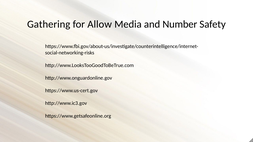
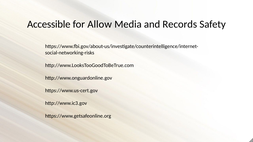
Gathering: Gathering -> Accessible
Number: Number -> Records
